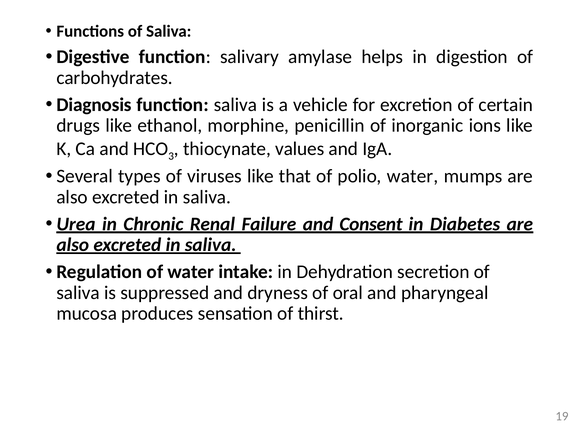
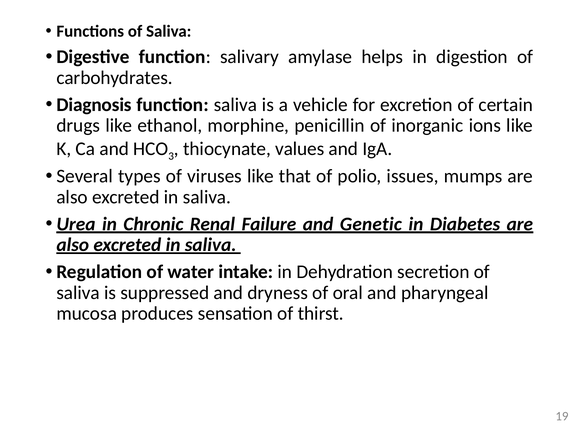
polio water: water -> issues
Consent: Consent -> Genetic
